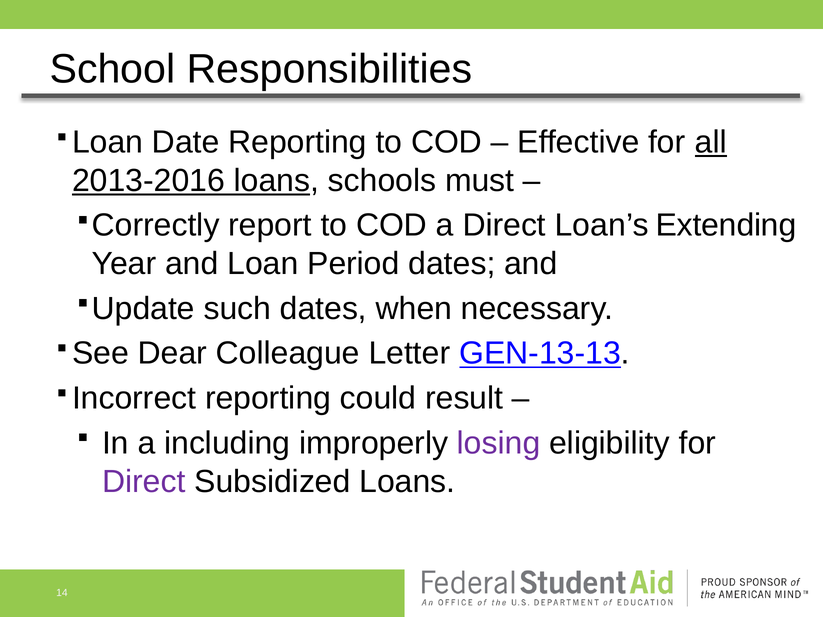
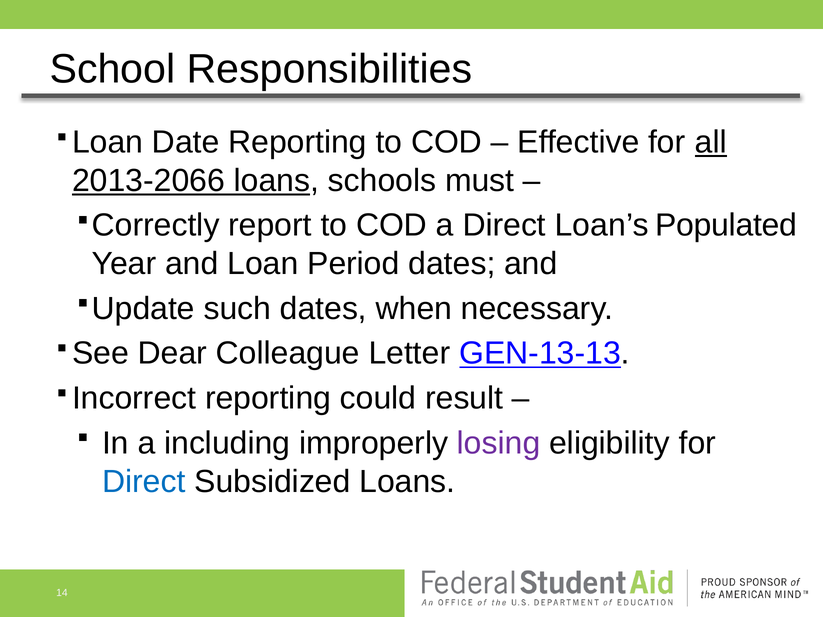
2013-2016: 2013-2016 -> 2013-2066
Extending: Extending -> Populated
Direct at (144, 482) colour: purple -> blue
